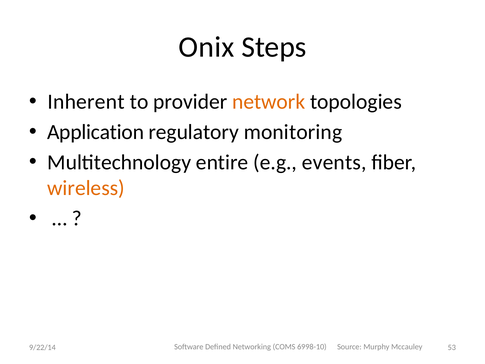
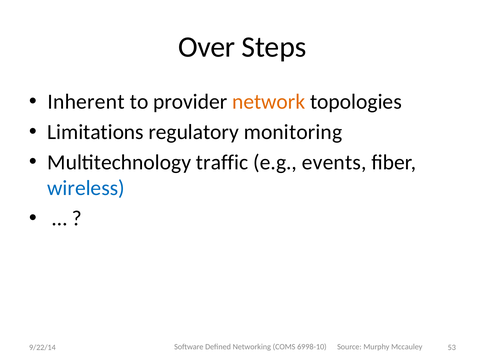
Onix: Onix -> Over
Application: Application -> Limitations
entire: entire -> traffic
wireless colour: orange -> blue
